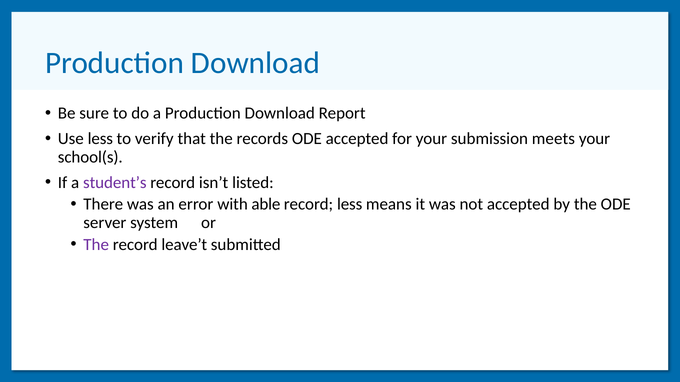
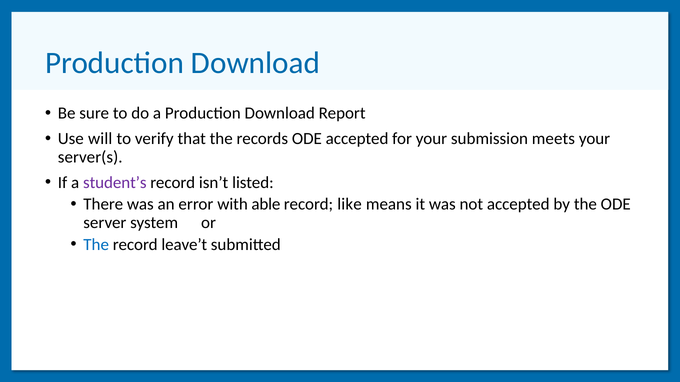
Use less: less -> will
school(s: school(s -> server(s
record less: less -> like
The at (96, 245) colour: purple -> blue
